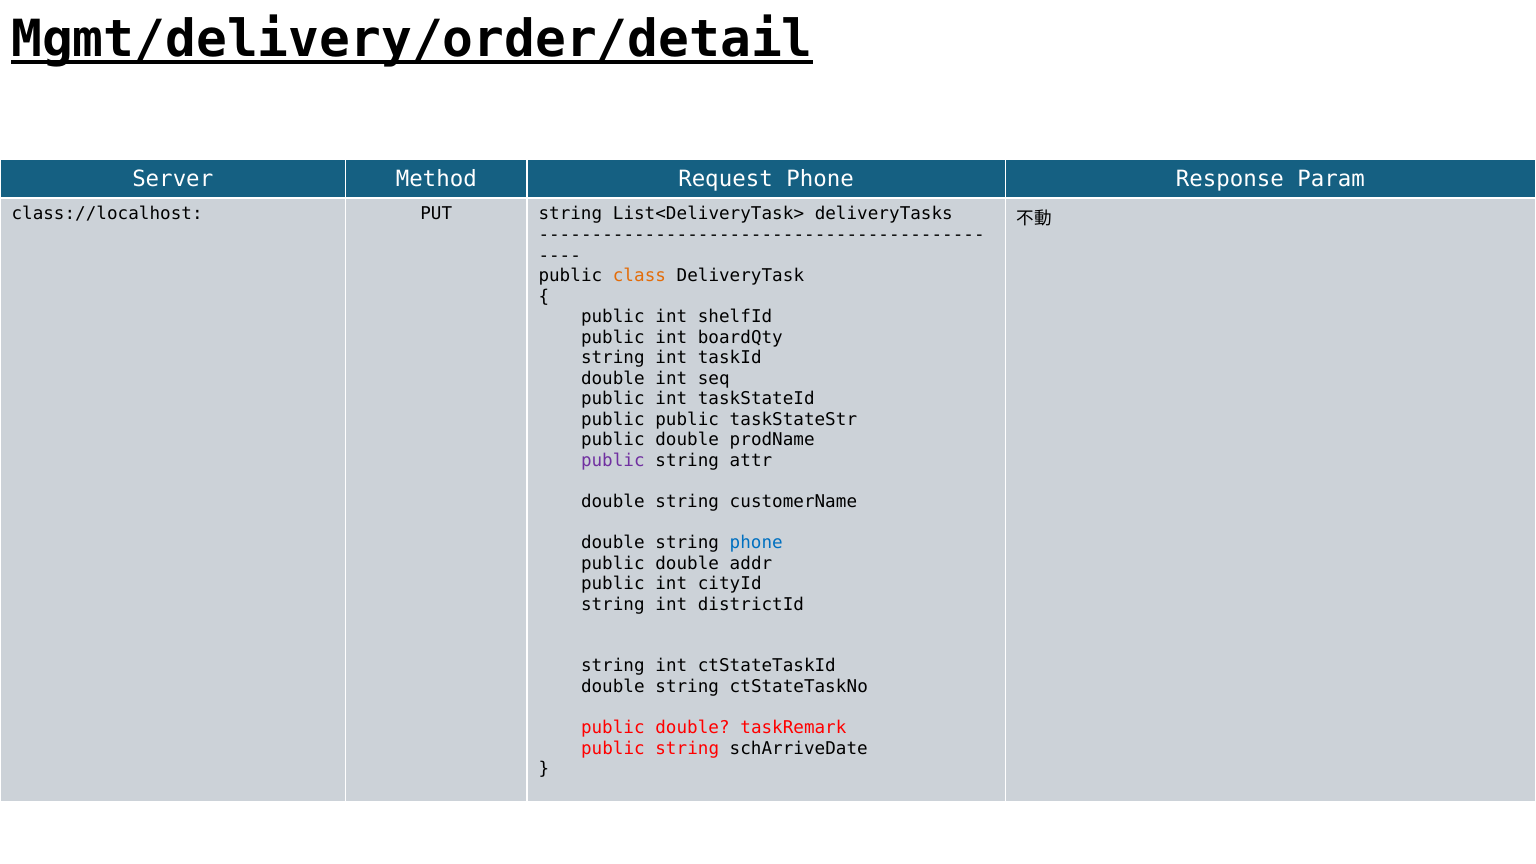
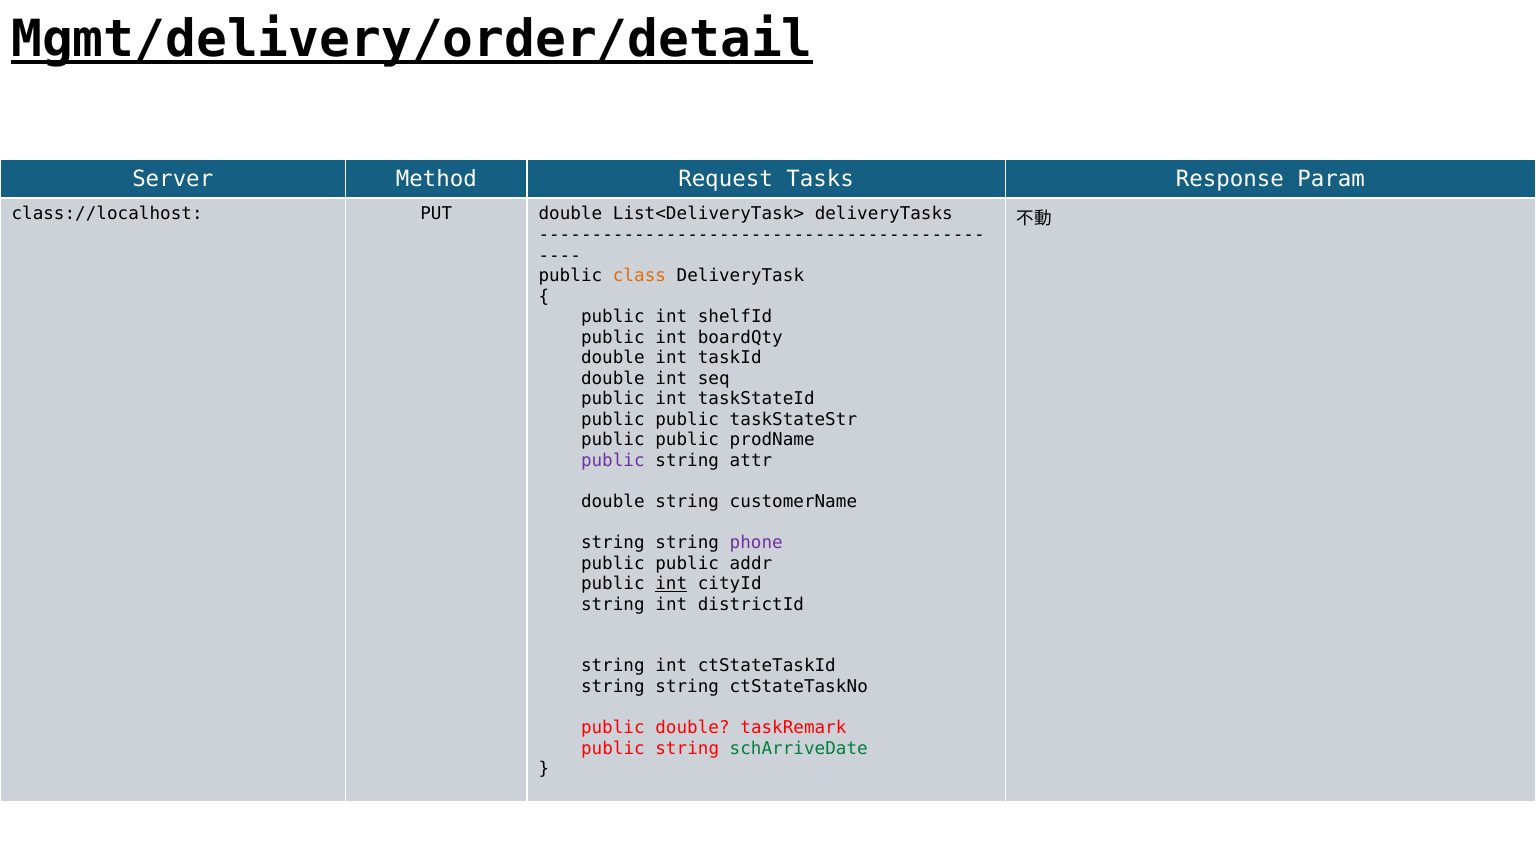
Request Phone: Phone -> Tasks
PUT string: string -> double
string at (613, 358): string -> double
double at (687, 440): double -> public
double at (613, 543): double -> string
phone at (756, 543) colour: blue -> purple
double at (687, 563): double -> public
int at (671, 584) underline: none -> present
double at (613, 687): double -> string
schArriveDate colour: black -> green
